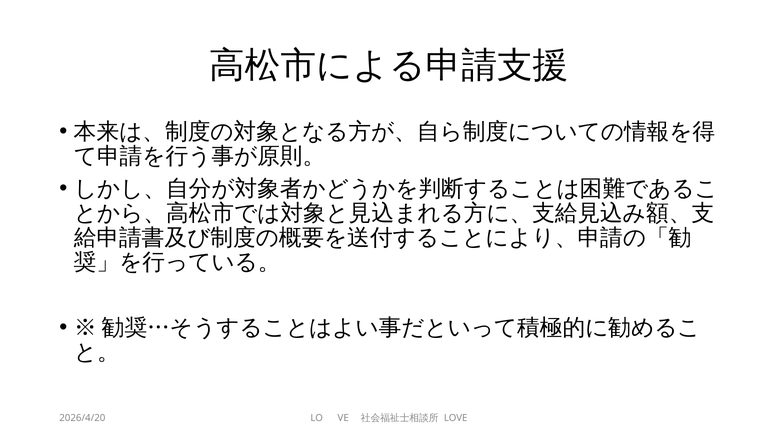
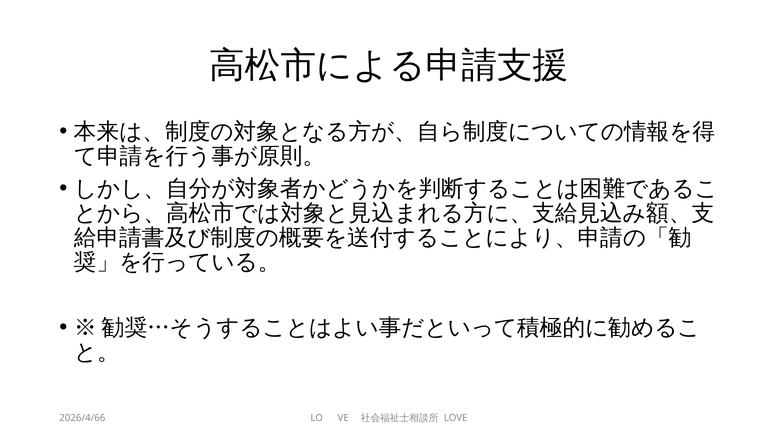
2026/4/20: 2026/4/20 -> 2026/4/66
